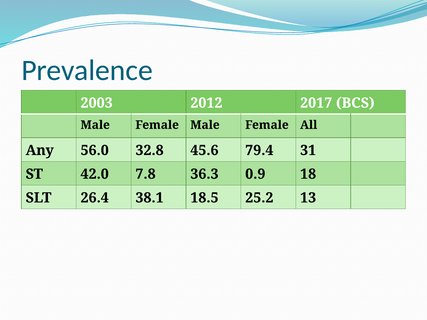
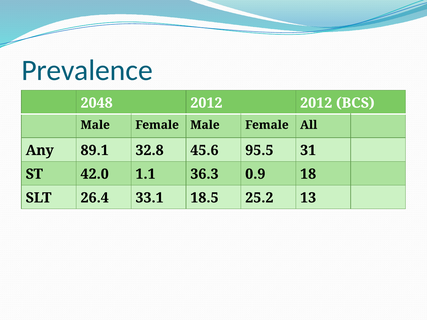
2003: 2003 -> 2048
2012 2017: 2017 -> 2012
56.0: 56.0 -> 89.1
79.4: 79.4 -> 95.5
7.8: 7.8 -> 1.1
38.1: 38.1 -> 33.1
